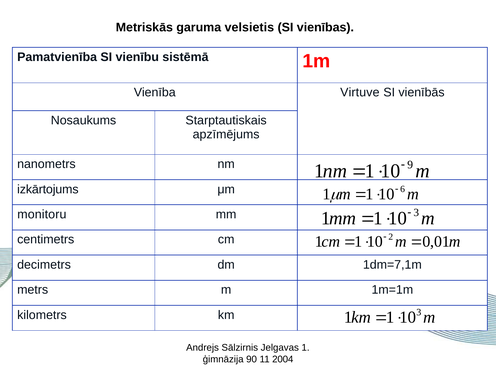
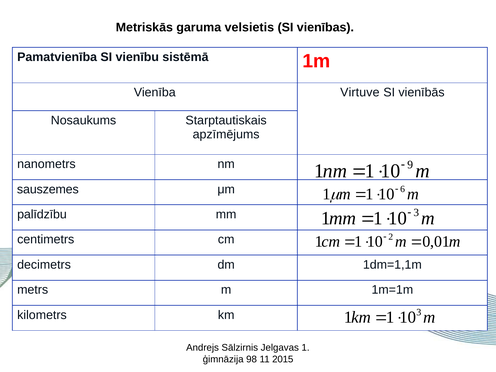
izkārtojums: izkārtojums -> sauszemes
monitoru: monitoru -> palīdzību
1dm=7,1m: 1dm=7,1m -> 1dm=1,1m
90: 90 -> 98
2004: 2004 -> 2015
